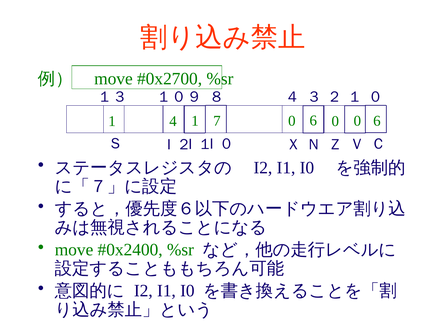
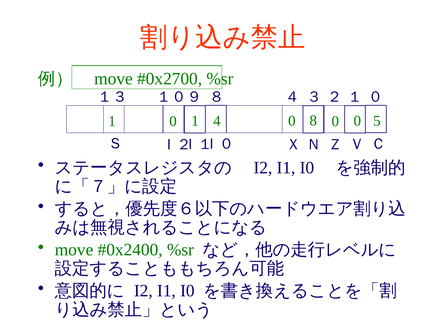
1 4: 4 -> 0
7: 7 -> 4
6 at (313, 121): 6 -> 8
0 0 6: 6 -> 5
